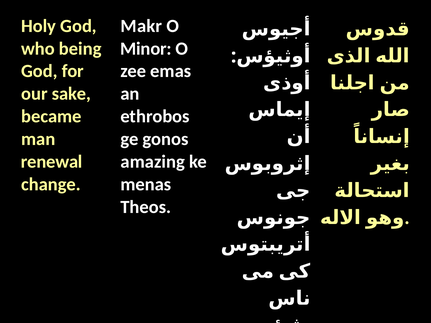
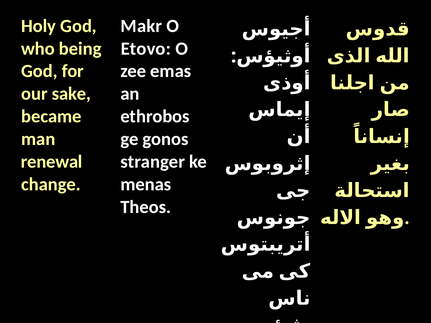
Minor: Minor -> Etovo
amazing: amazing -> stranger
